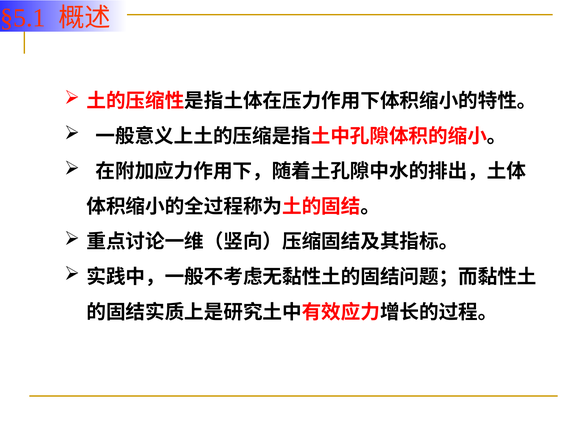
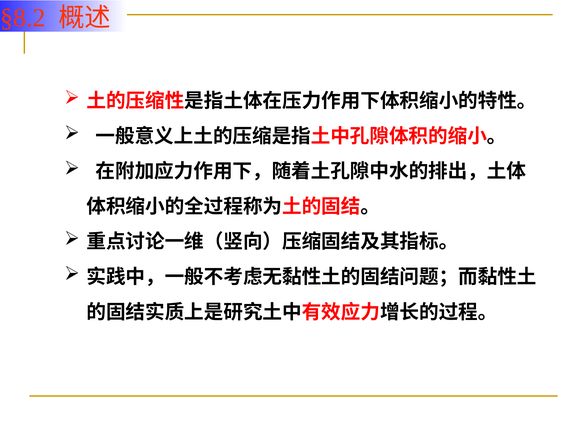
§5.1: §5.1 -> §8.2
